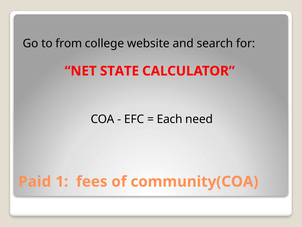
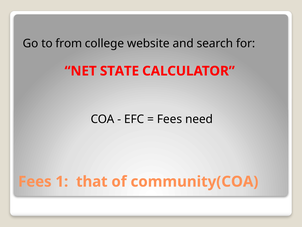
Each at (170, 119): Each -> Fees
Paid at (35, 181): Paid -> Fees
fees: fees -> that
